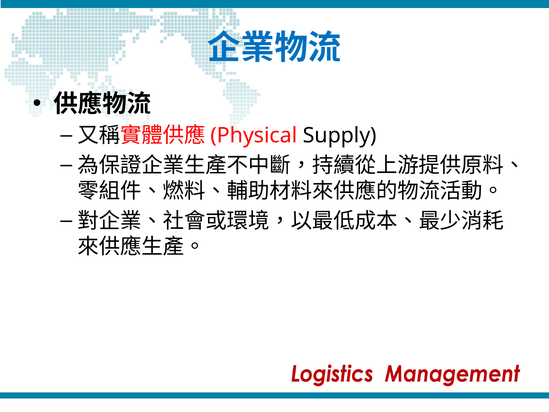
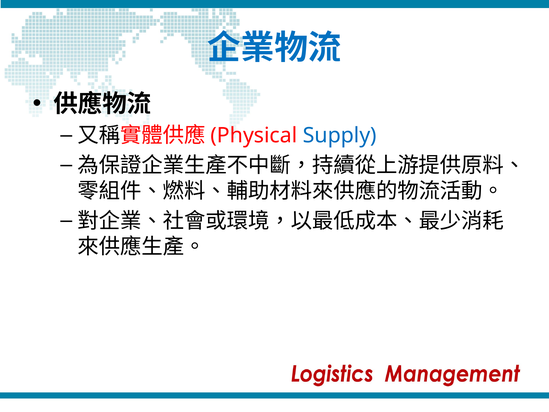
Supply colour: black -> blue
